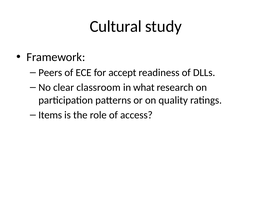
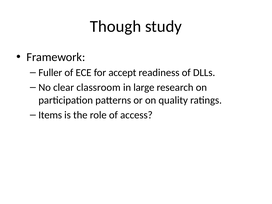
Cultural: Cultural -> Though
Peers: Peers -> Fuller
what: what -> large
